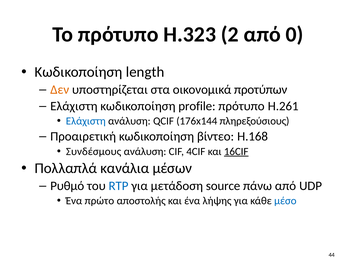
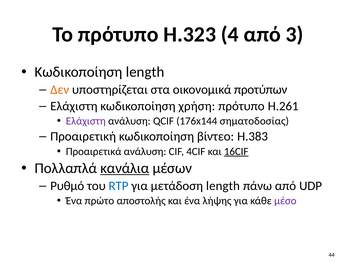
2: 2 -> 4
0: 0 -> 3
profile: profile -> χρήση
Ελάχιστη at (86, 121) colour: blue -> purple
πληρεξούσιους: πληρεξούσιους -> σηματοδοσίας
H.168: H.168 -> H.383
Συνδέσμους: Συνδέσμους -> Προαιρετικά
κανάλια underline: none -> present
μετάδοση source: source -> length
μέσο colour: blue -> purple
